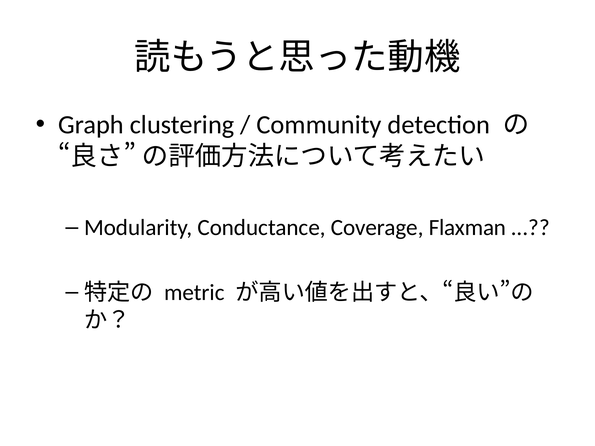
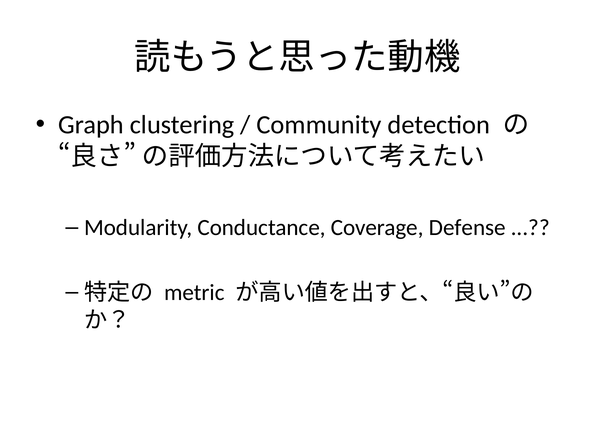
Flaxman: Flaxman -> Defense
